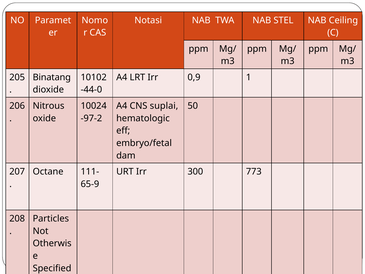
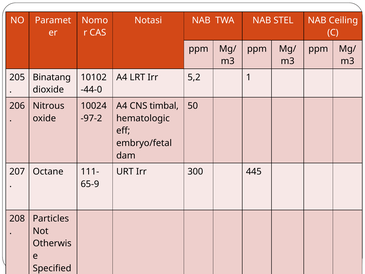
0,9: 0,9 -> 5,2
suplai: suplai -> timbal
773: 773 -> 445
